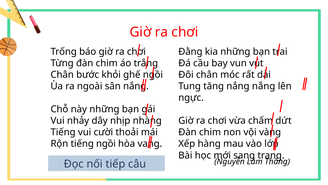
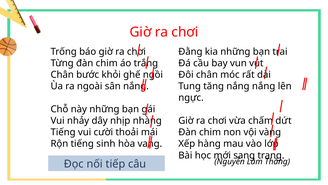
tiếng ngồi: ngồi -> sinh
